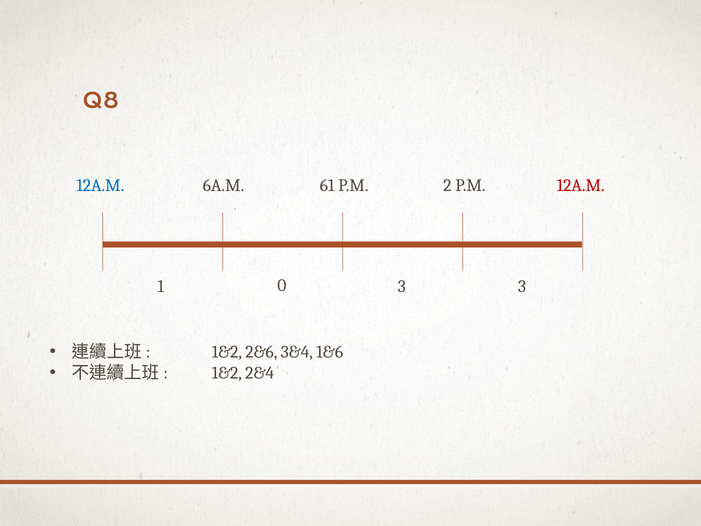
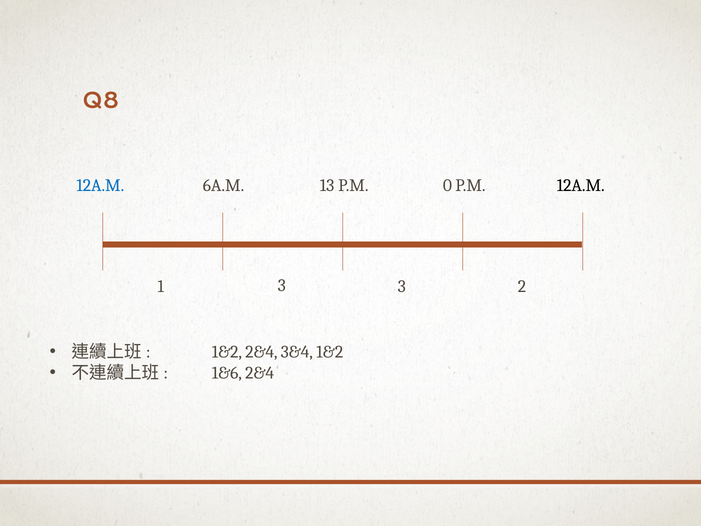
61: 61 -> 13
2: 2 -> 0
12A.M at (581, 185) colour: red -> black
1 0: 0 -> 3
3 3: 3 -> 2
1&2 2&6: 2&6 -> 2&4
3&4 1&6: 1&6 -> 1&2
1&2 at (227, 373): 1&2 -> 1&6
